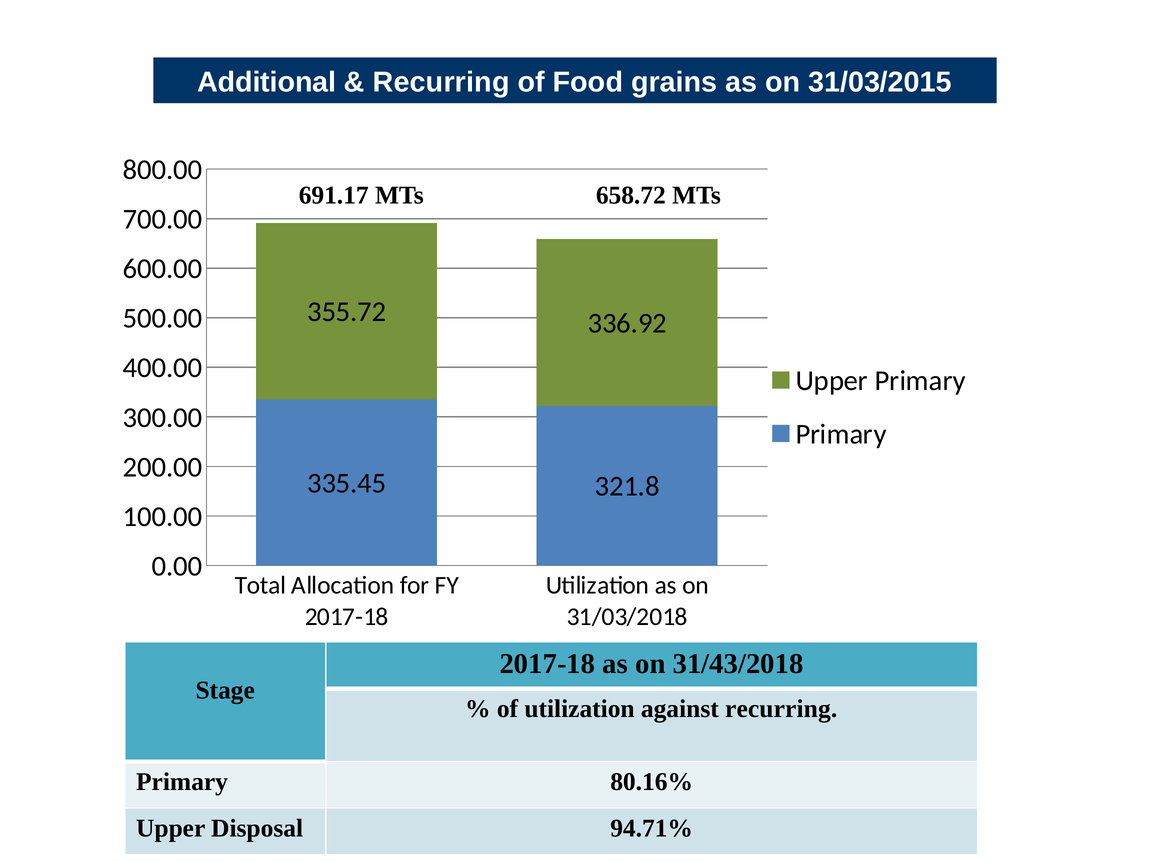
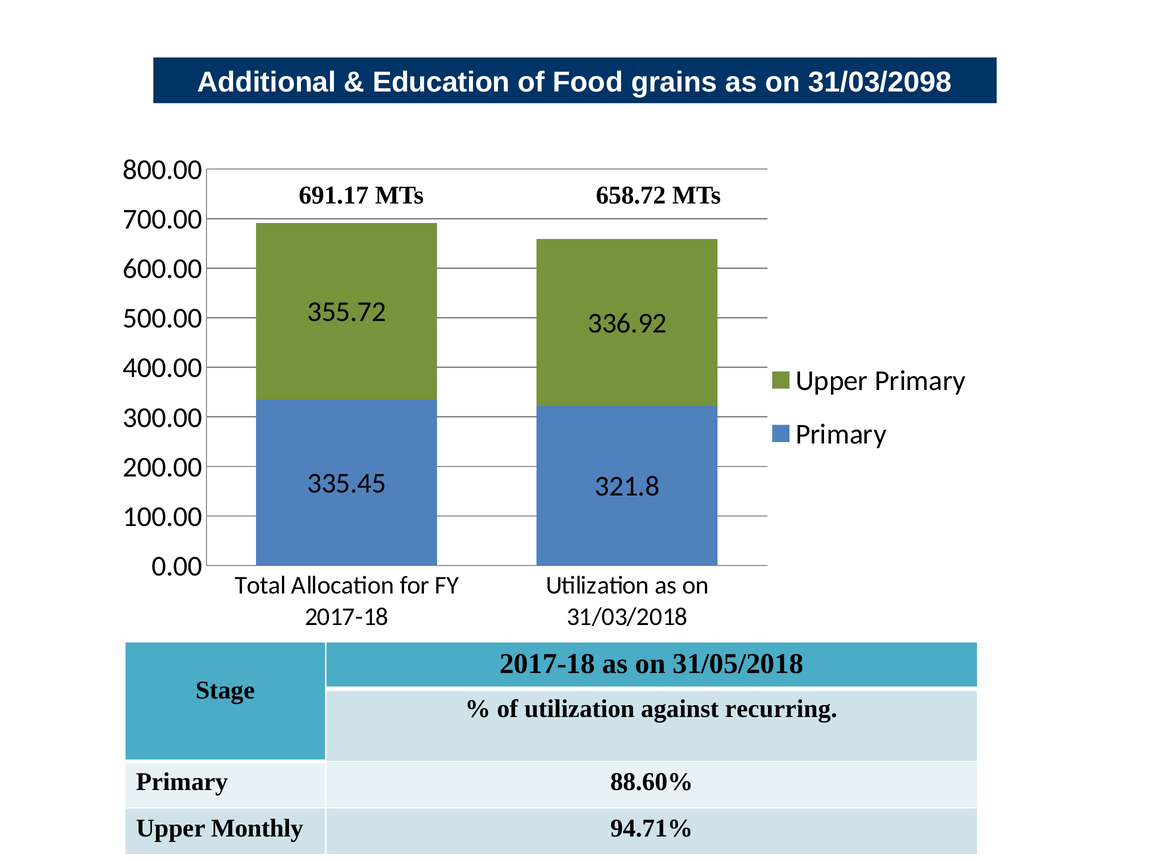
Recurring at (441, 82): Recurring -> Education
31/03/2015: 31/03/2015 -> 31/03/2098
31/43/2018: 31/43/2018 -> 31/05/2018
80.16%: 80.16% -> 88.60%
Disposal: Disposal -> Monthly
